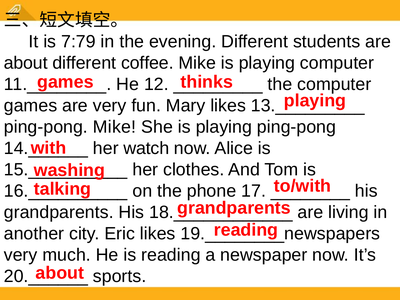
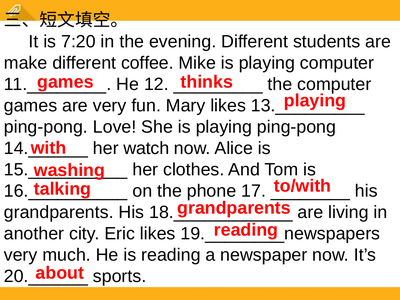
7:79: 7:79 -> 7:20
about at (26, 63): about -> make
ping-pong Mike: Mike -> Love
